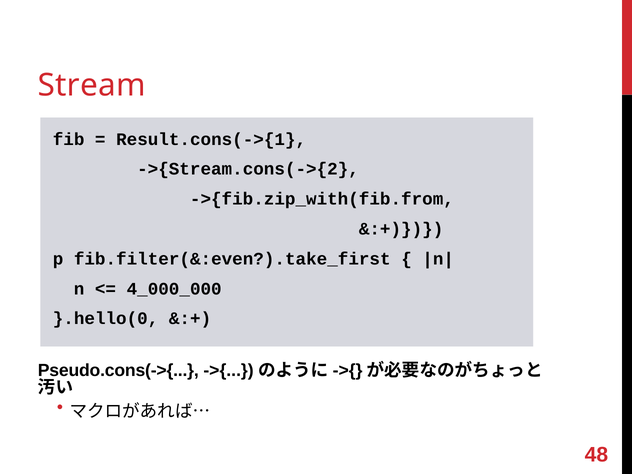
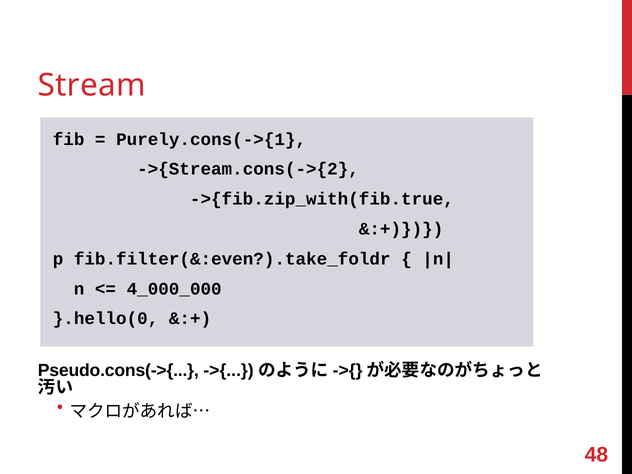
Result.cons(->{1: Result.cons(->{1 -> Purely.cons(->{1
->{fib.zip_with(fib.from: ->{fib.zip_with(fib.from -> ->{fib.zip_with(fib.true
fib.filter(&:even?).take_first: fib.filter(&:even?).take_first -> fib.filter(&:even?).take_foldr
